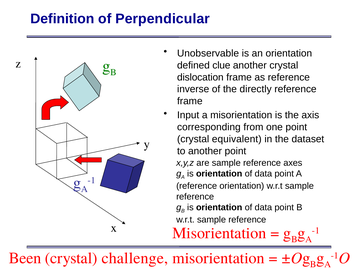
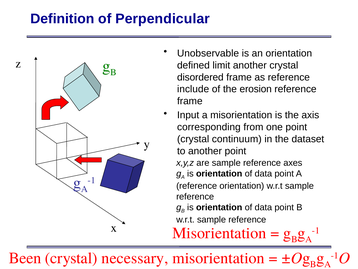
clue: clue -> limit
dislocation: dislocation -> disordered
inverse: inverse -> include
directly: directly -> erosion
equivalent: equivalent -> continuum
challenge: challenge -> necessary
